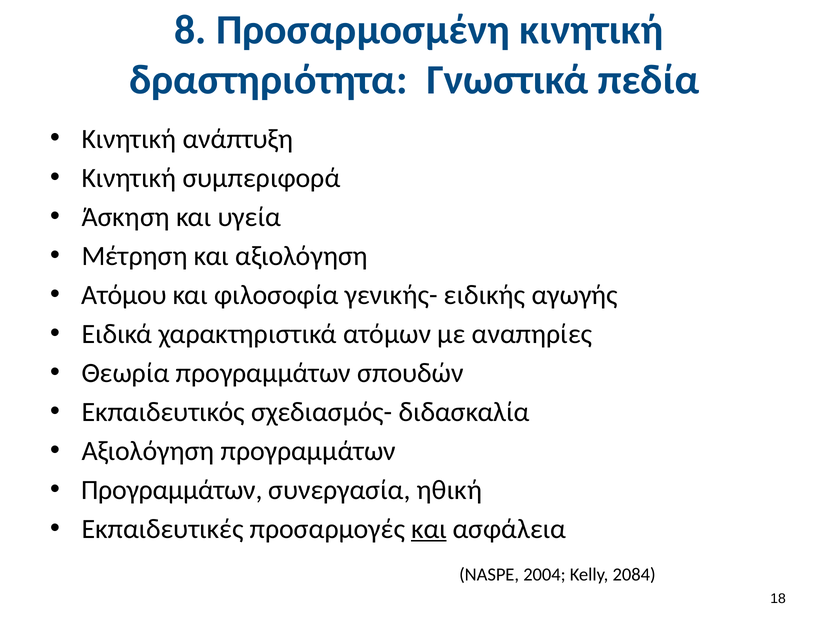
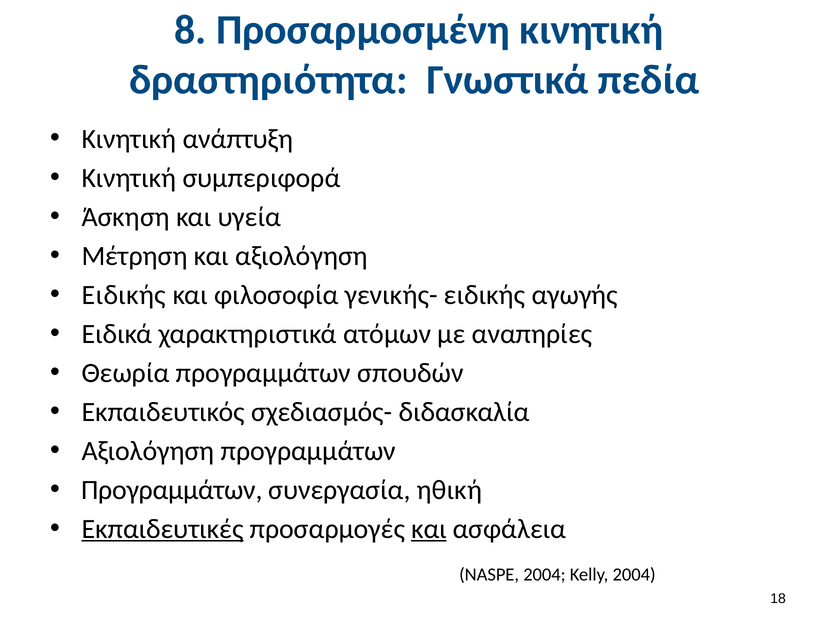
Ατόμου at (124, 295): Ατόμου -> Ειδικής
Εκπαιδευτικές underline: none -> present
Kelly 2084: 2084 -> 2004
